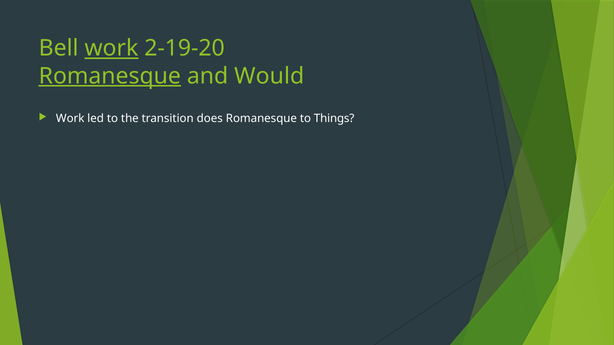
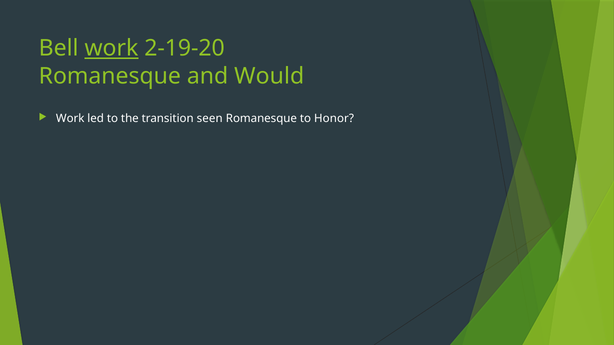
Romanesque at (110, 76) underline: present -> none
does: does -> seen
Things: Things -> Honor
